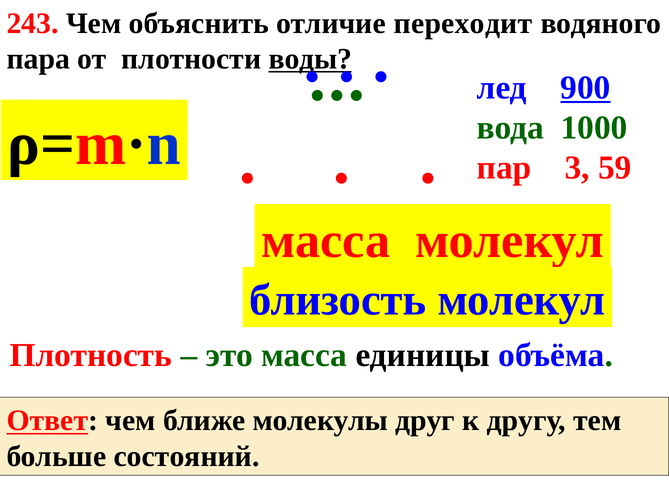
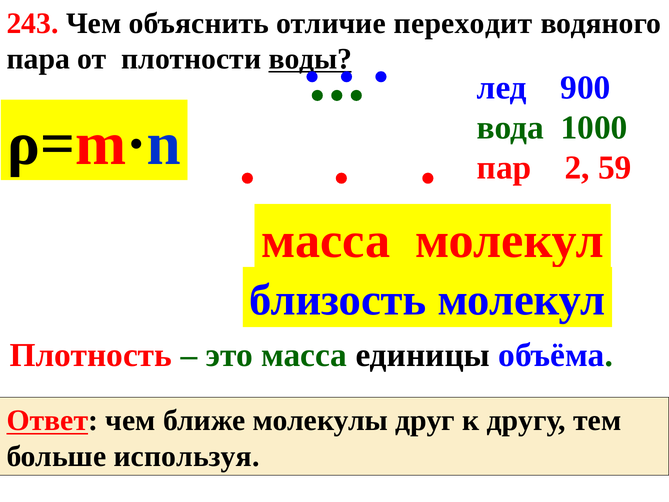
900 underline: present -> none
3: 3 -> 2
состояний: состояний -> используя
